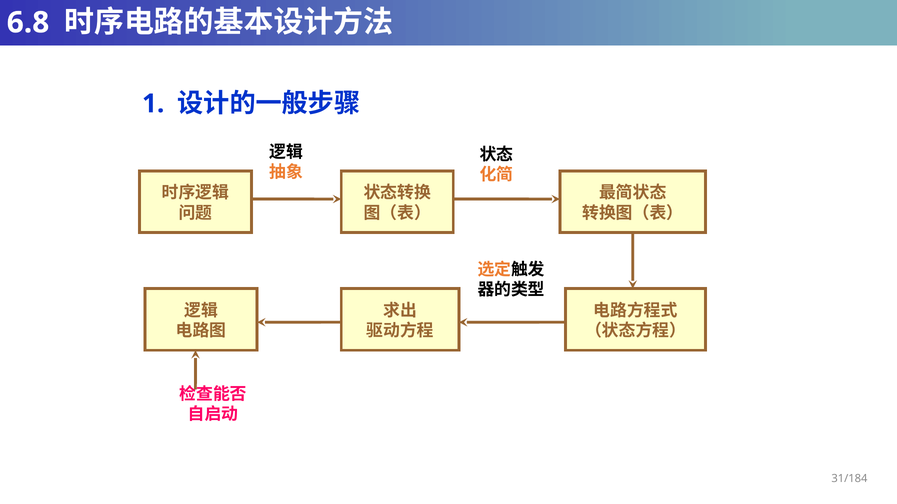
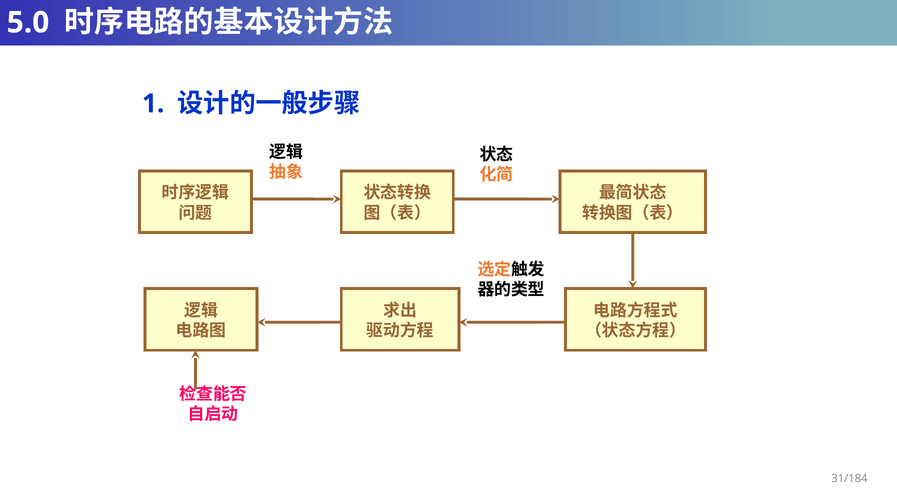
6.8: 6.8 -> 5.0
